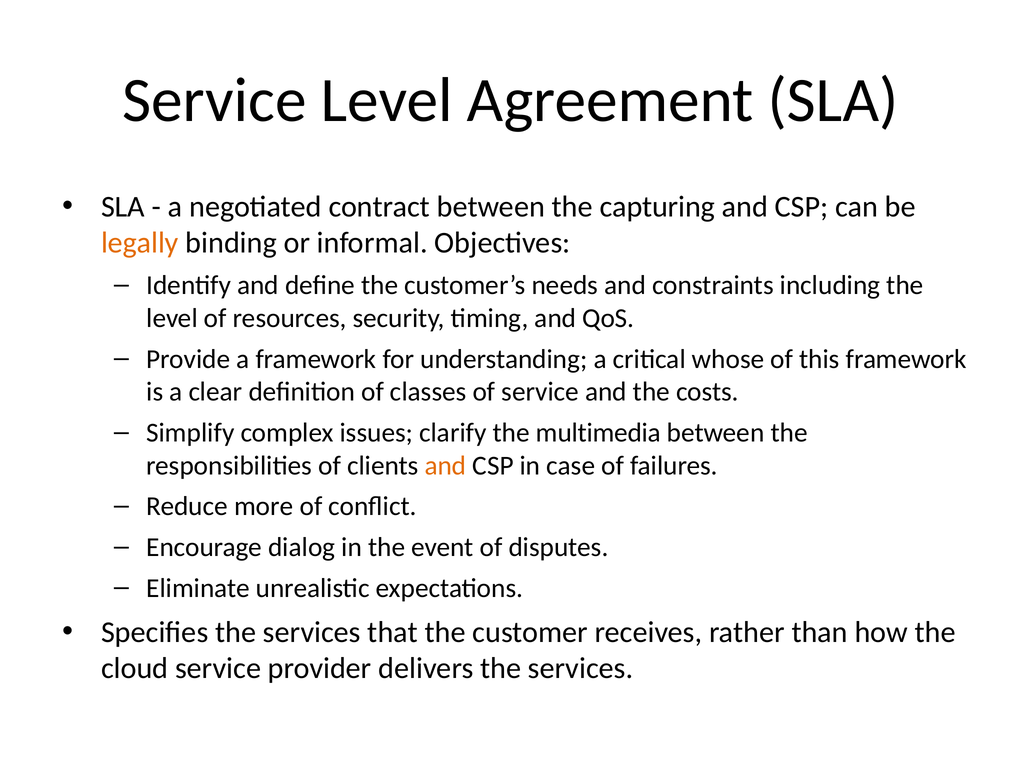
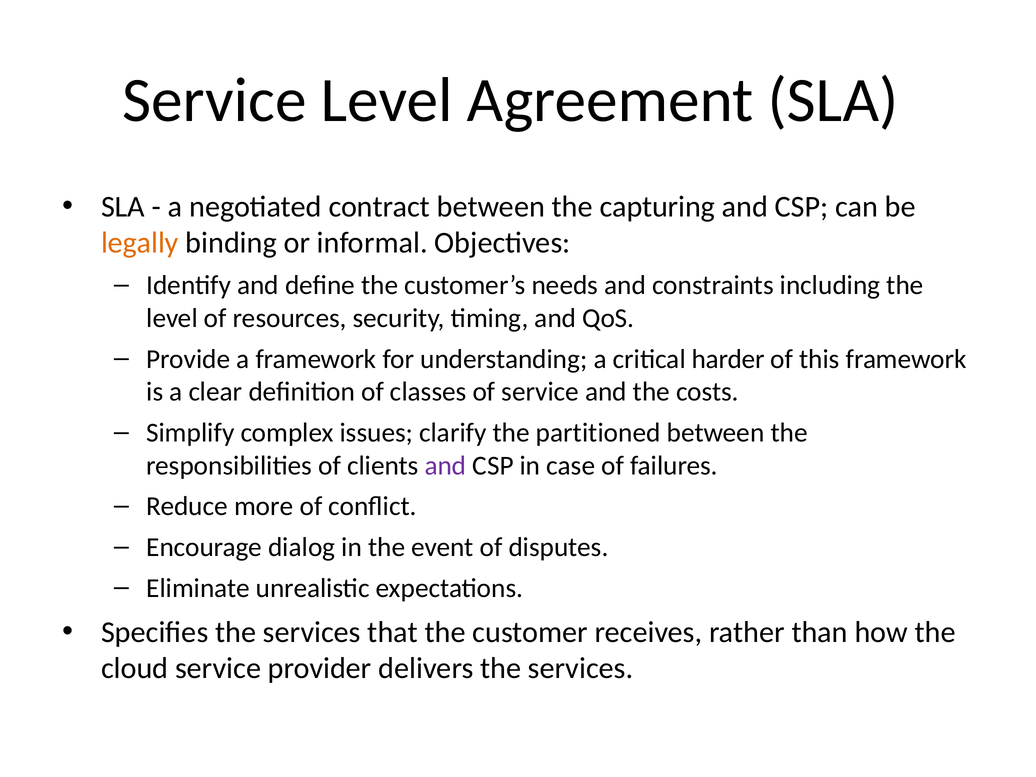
whose: whose -> harder
multimedia: multimedia -> partitioned
and at (445, 466) colour: orange -> purple
